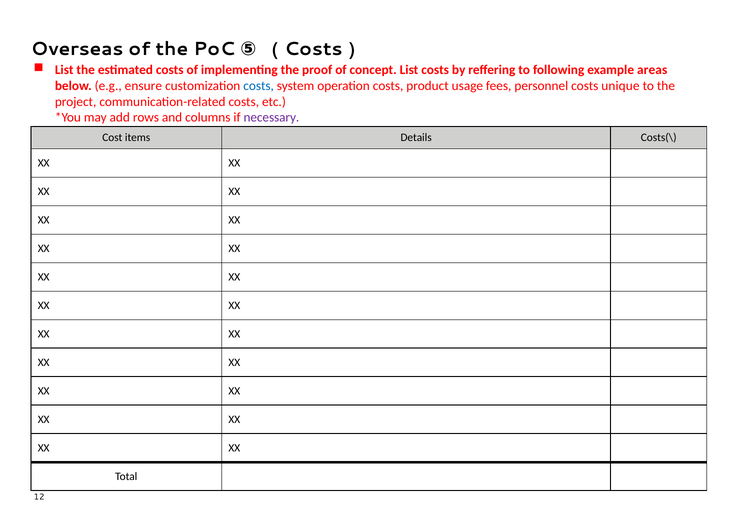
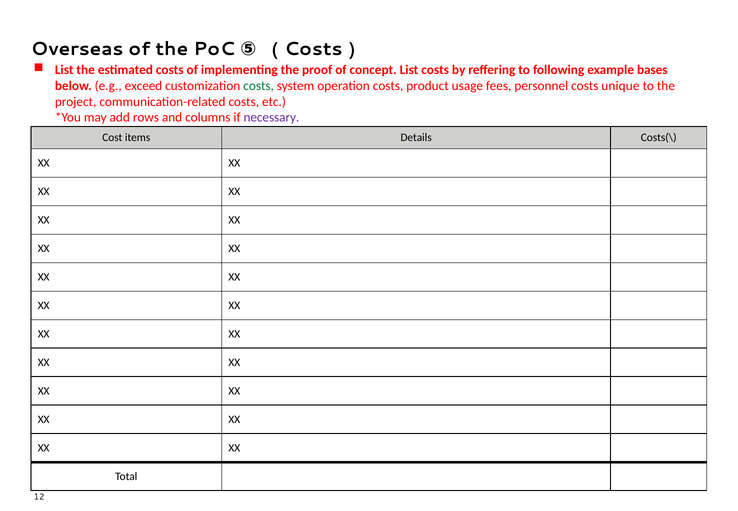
areas: areas -> bases
ensure: ensure -> exceed
costs at (259, 86) colour: blue -> green
